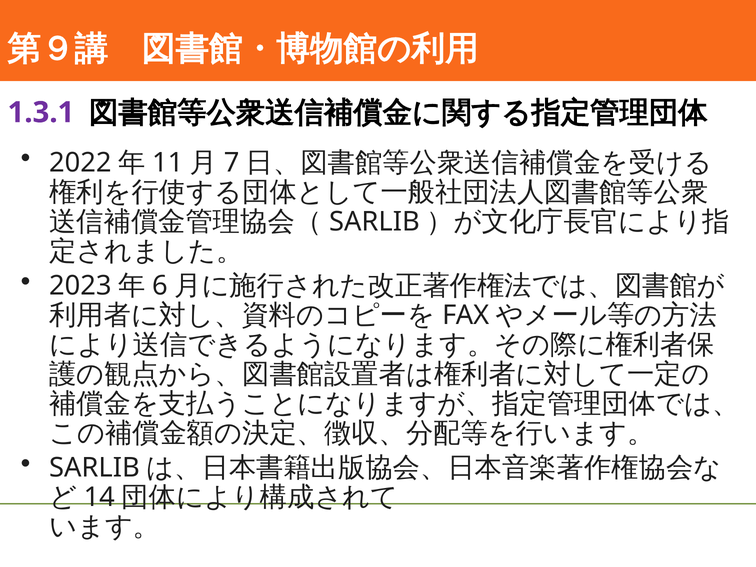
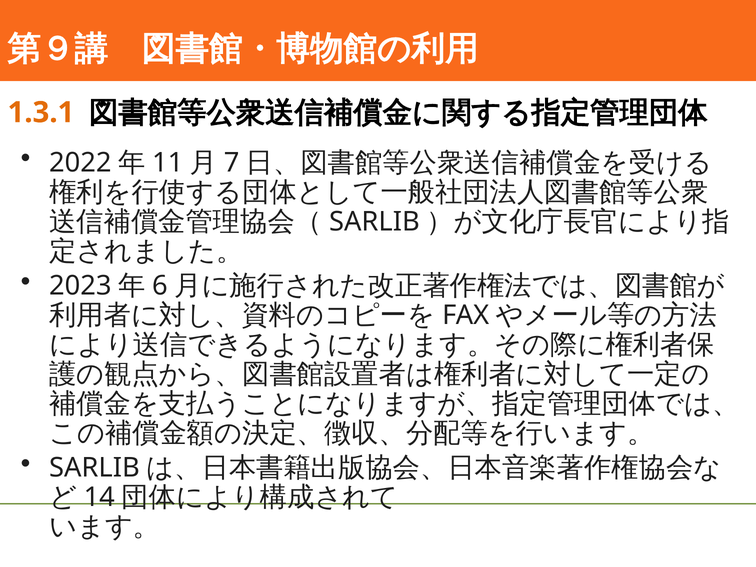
1.3.1 colour: purple -> orange
